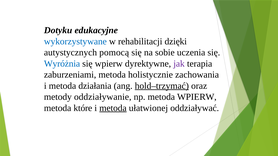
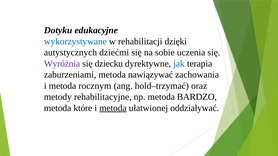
pomocą: pomocą -> dziećmi
Wyróżnia colour: blue -> purple
się wpierw: wpierw -> dziecku
jak colour: purple -> blue
holistycznie: holistycznie -> nawiązywać
działania: działania -> rocznym
hold–trzymać underline: present -> none
oddziaływanie: oddziaływanie -> rehabilitacyjne
metoda WPIERW: WPIERW -> BARDZO
